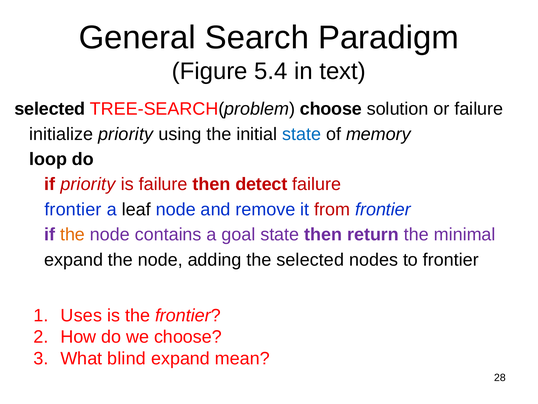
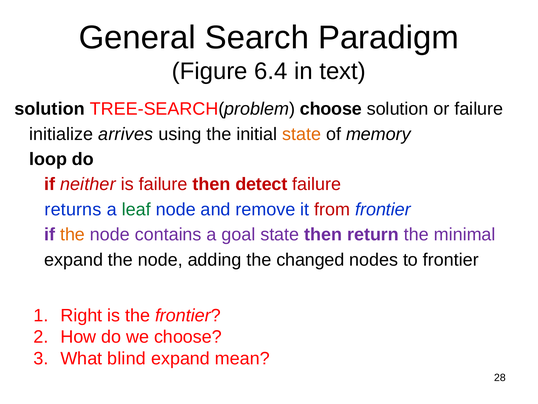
5.4: 5.4 -> 6.4
selected at (50, 109): selected -> solution
initialize priority: priority -> arrives
state at (302, 134) colour: blue -> orange
if priority: priority -> neither
frontier at (73, 209): frontier -> returns
leaf colour: black -> green
the selected: selected -> changed
Uses: Uses -> Right
